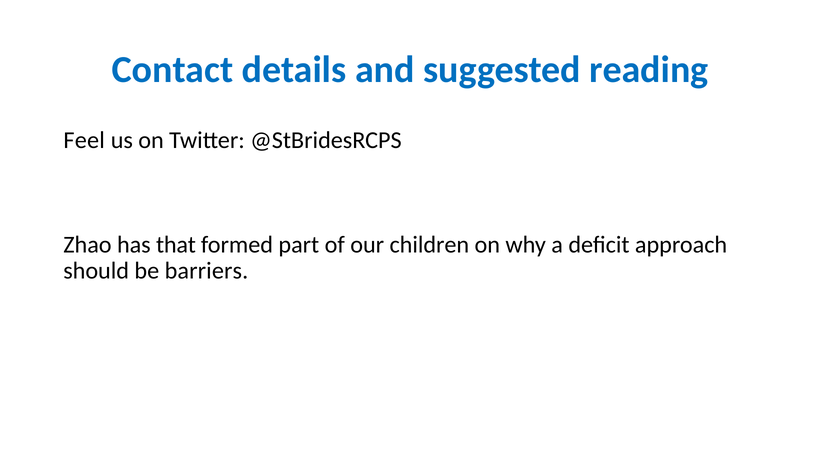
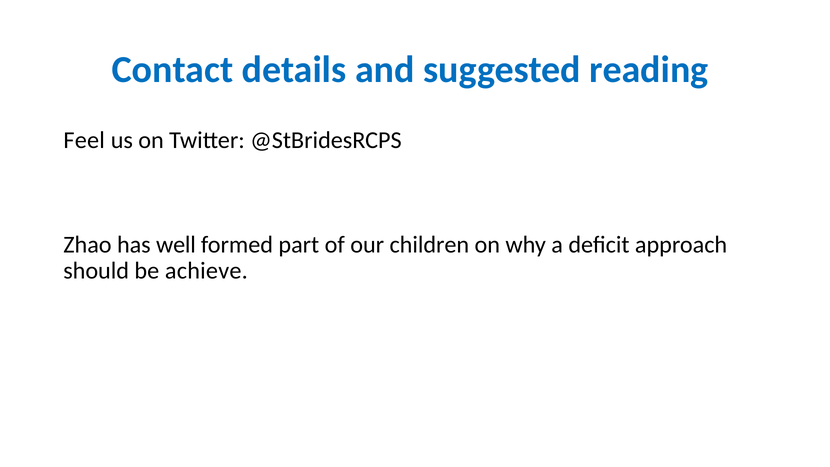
that: that -> well
barriers: barriers -> achieve
